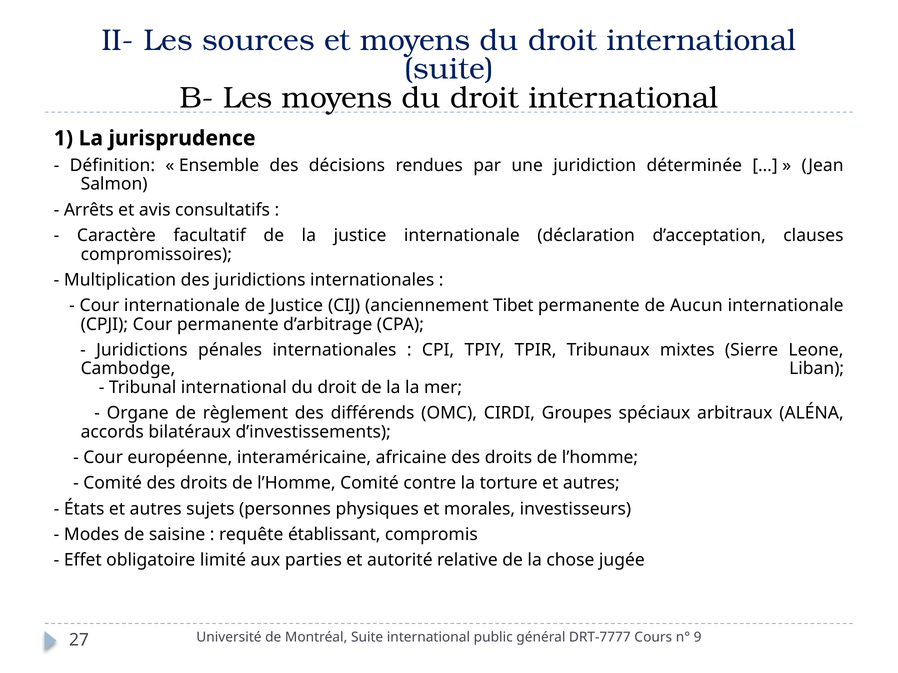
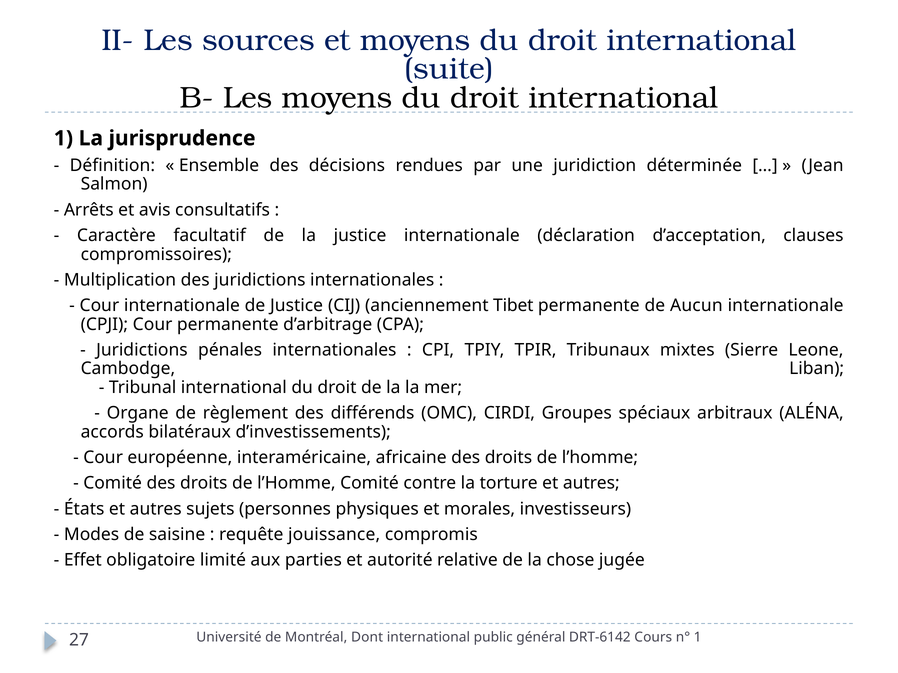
établissant: établissant -> jouissance
Montréal Suite: Suite -> Dont
DRT-7777: DRT-7777 -> DRT-6142
n° 9: 9 -> 1
